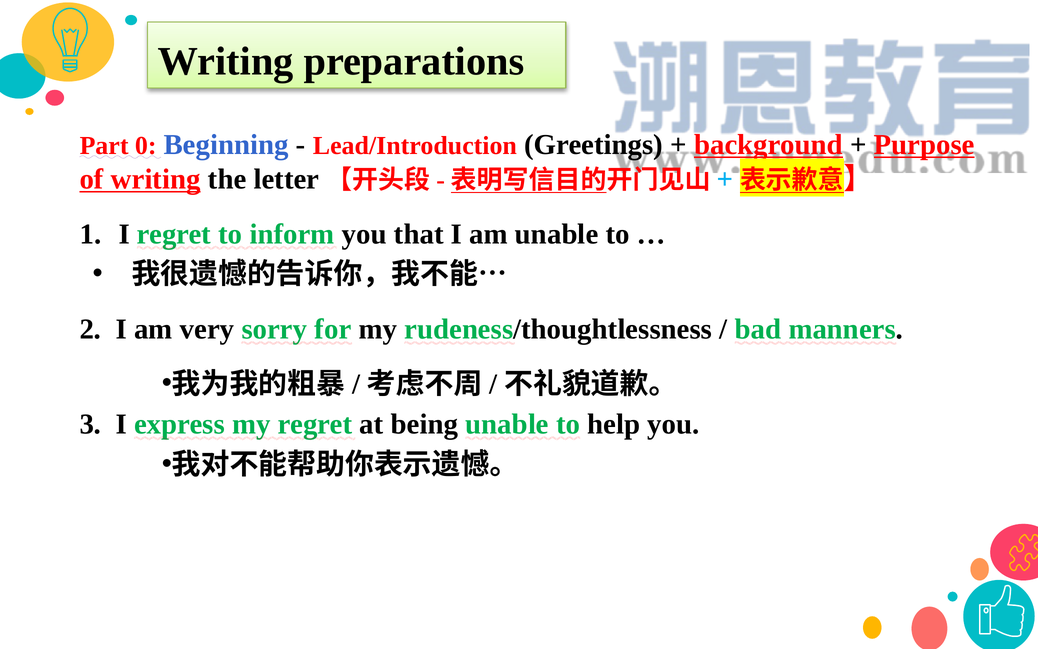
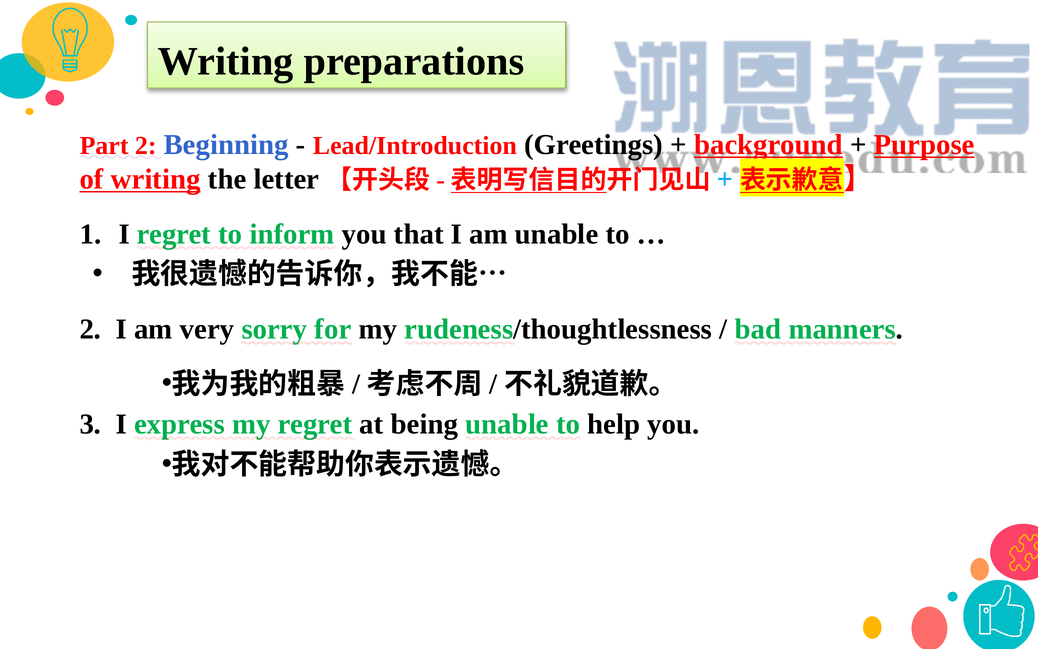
Part 0: 0 -> 2
